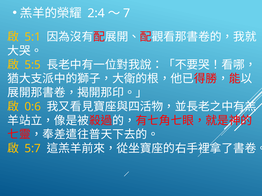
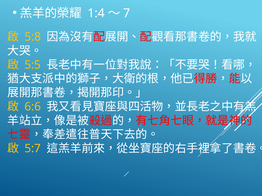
2:4: 2:4 -> 1:4
5:1: 5:1 -> 5:8
0:6: 0:6 -> 6:6
